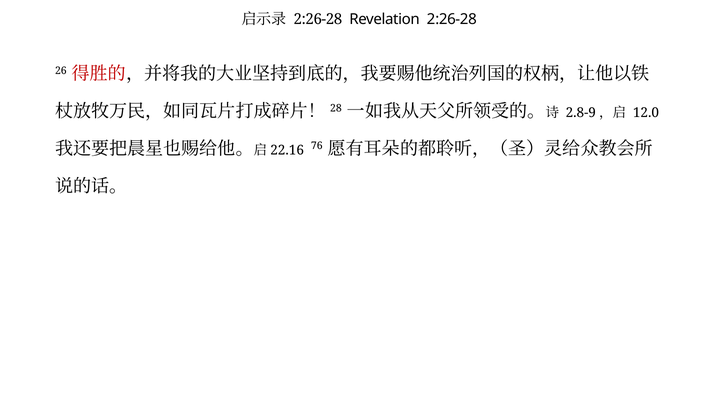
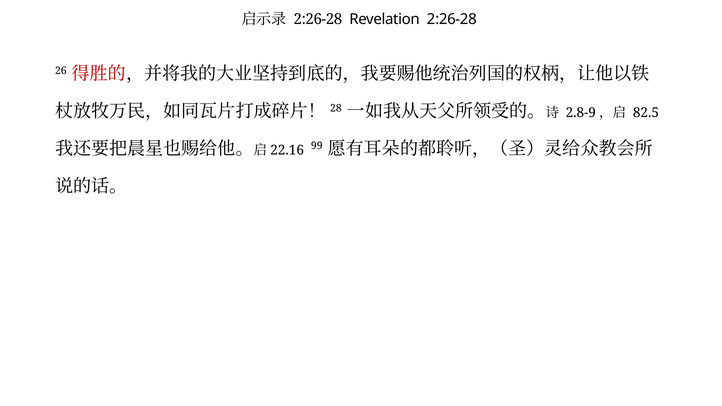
12.0: 12.0 -> 82.5
76: 76 -> 99
